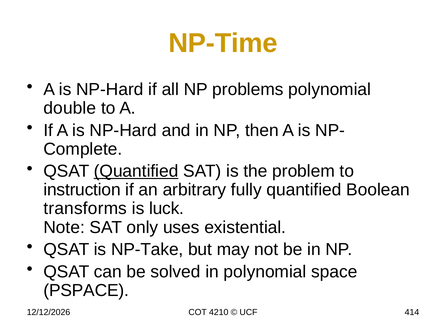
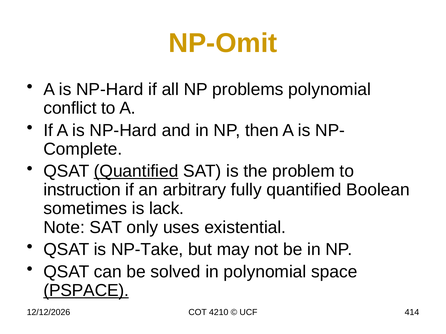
NP-Time: NP-Time -> NP-Omit
double: double -> conflict
transforms: transforms -> sometimes
luck: luck -> lack
PSPACE underline: none -> present
